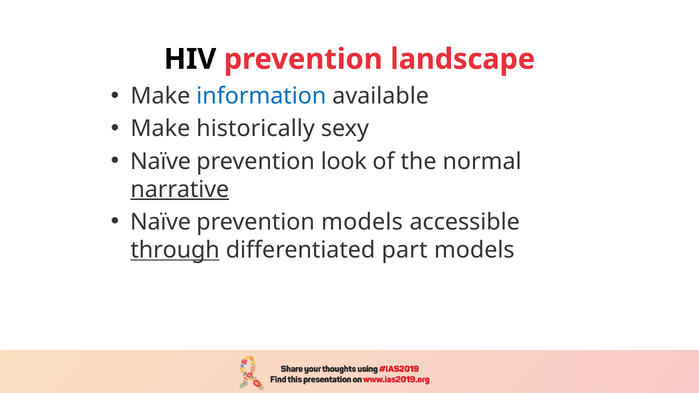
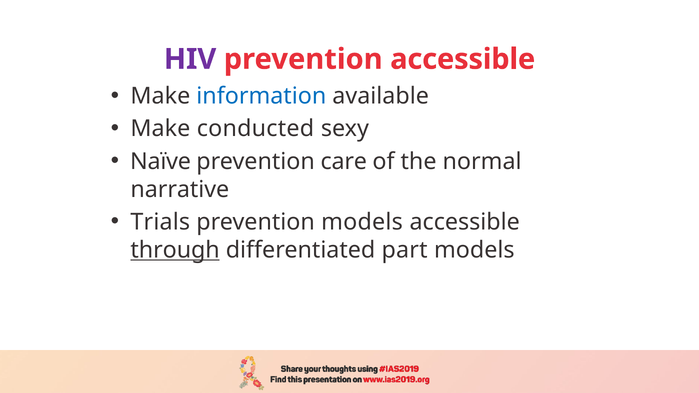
HIV colour: black -> purple
prevention landscape: landscape -> accessible
historically: historically -> conducted
look: look -> care
narrative underline: present -> none
Naïve at (160, 222): Naïve -> Trials
